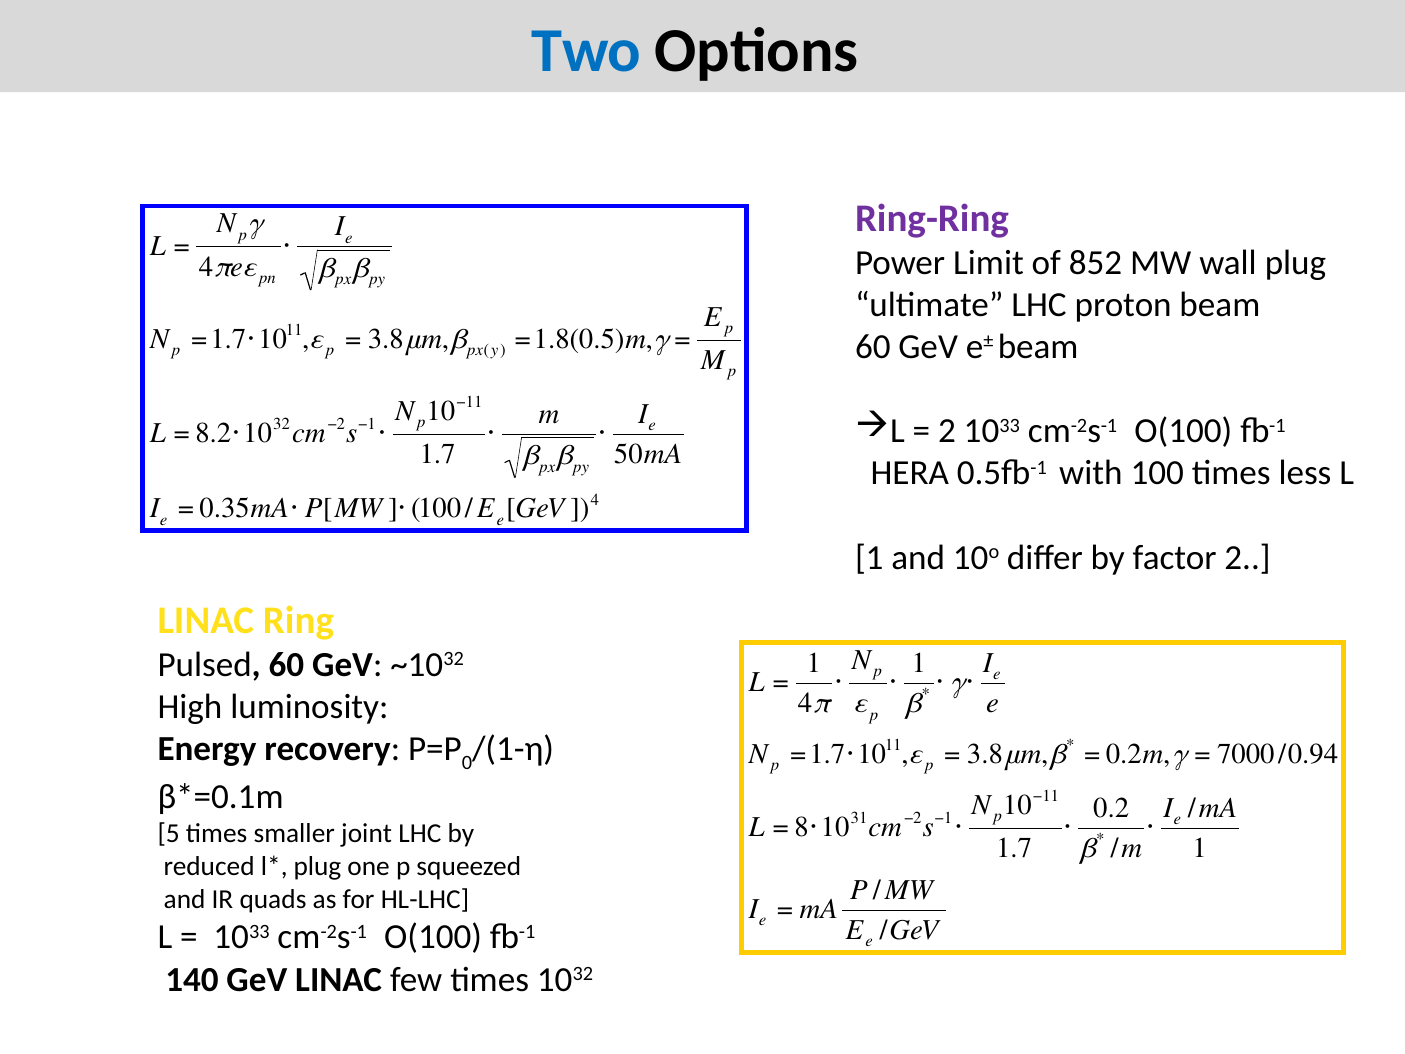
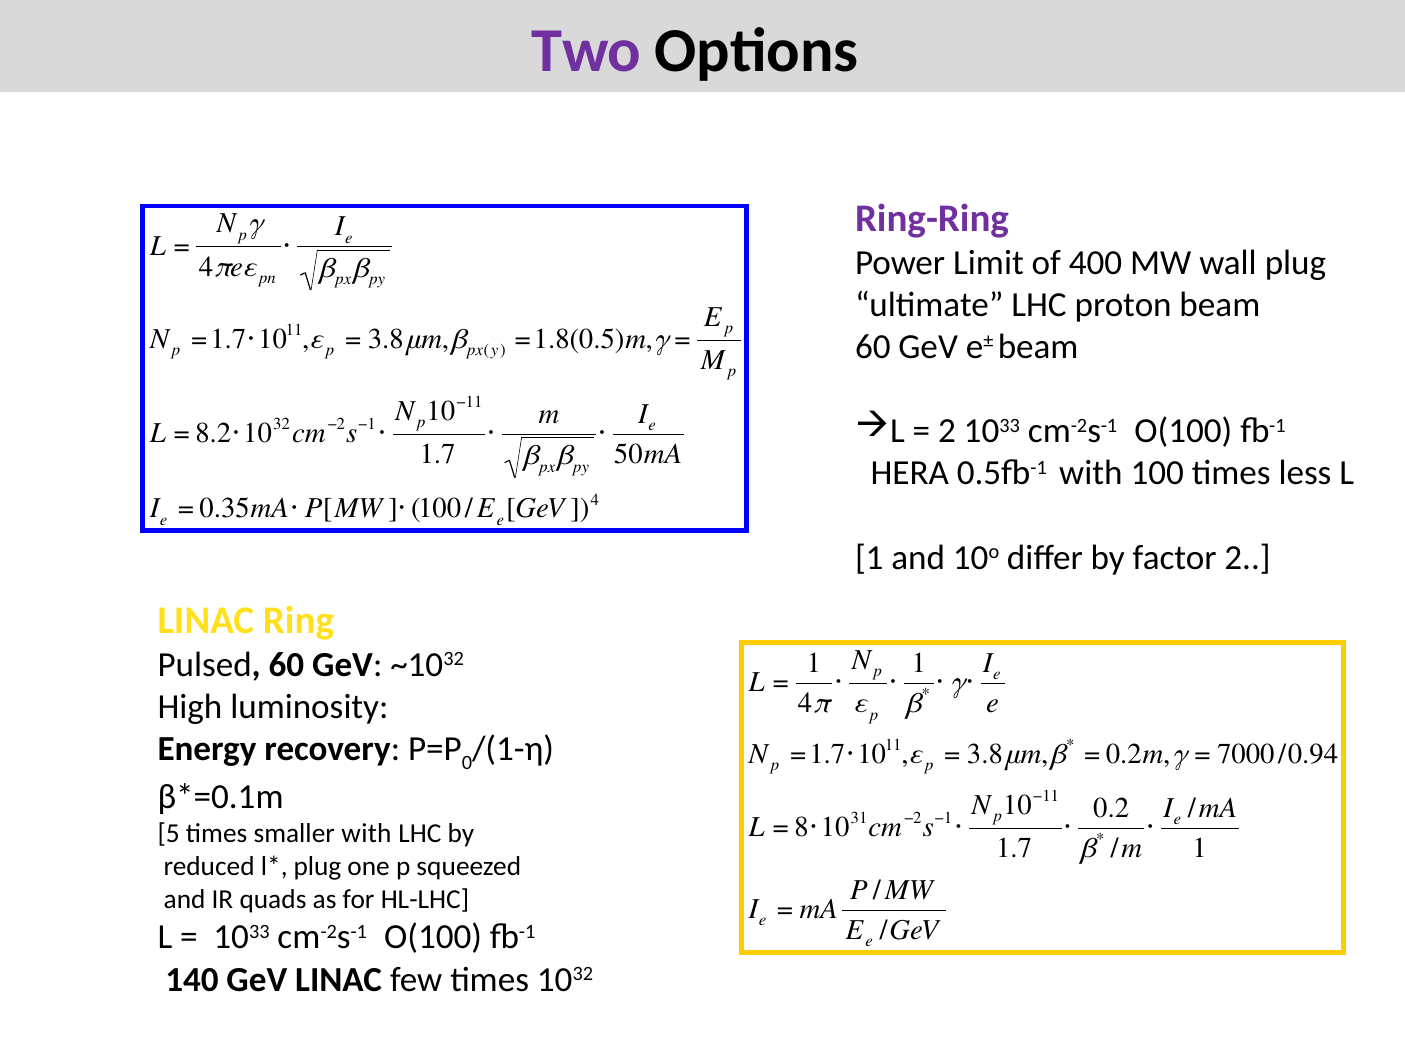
Two colour: blue -> purple
852: 852 -> 400
smaller joint: joint -> with
